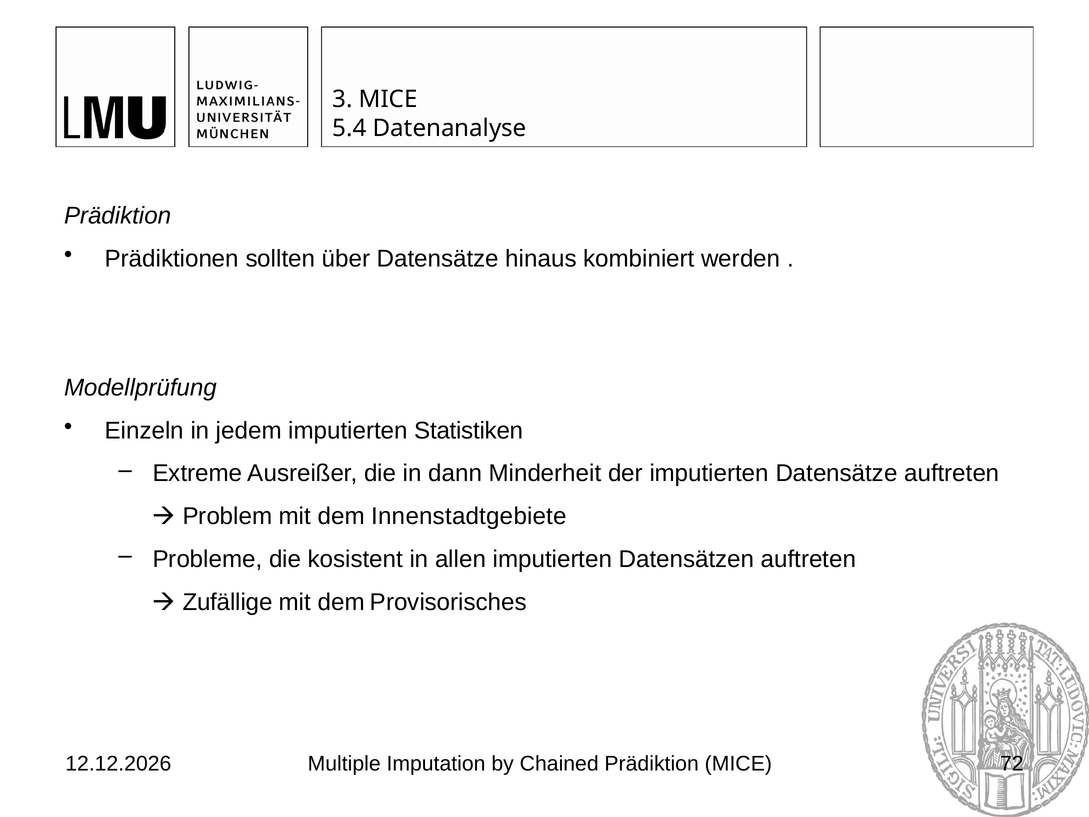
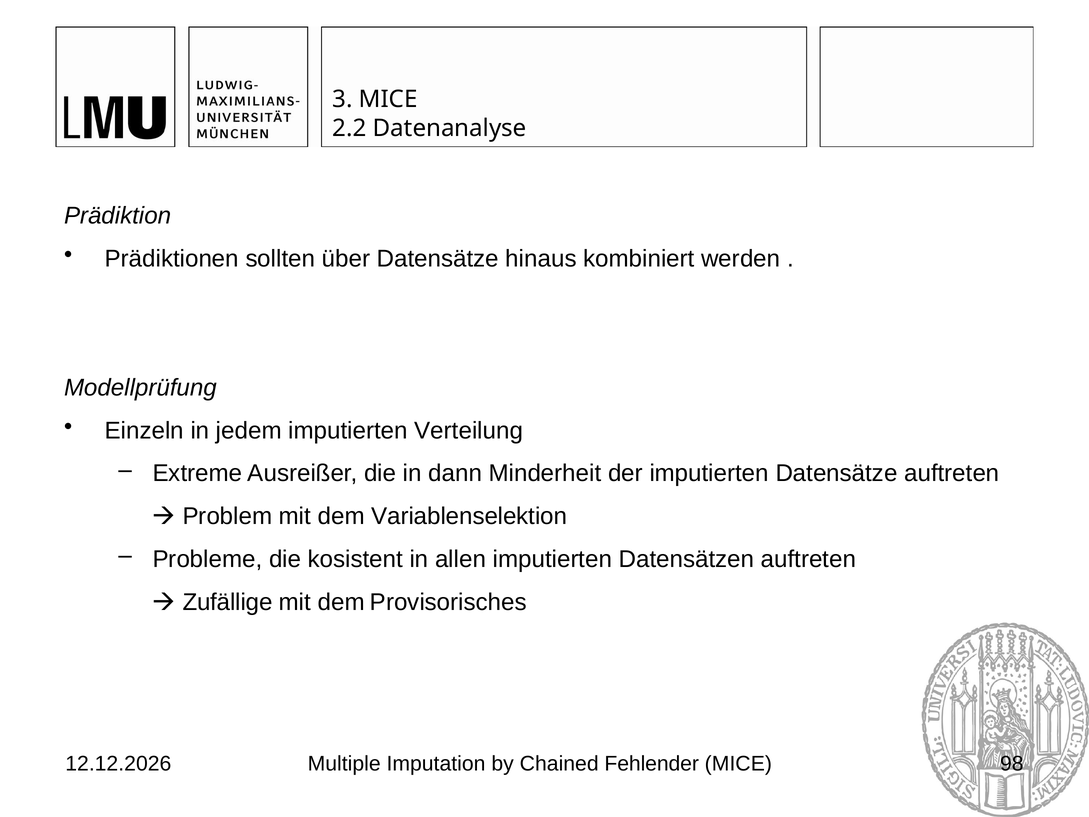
5.4: 5.4 -> 2.2
Statistiken: Statistiken -> Verteilung
Innenstadtgebiete: Innenstadtgebiete -> Variablenselektion
Chained Prädiktion: Prädiktion -> Fehlender
72: 72 -> 98
